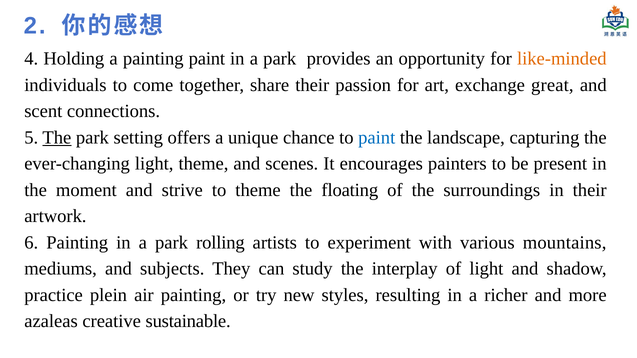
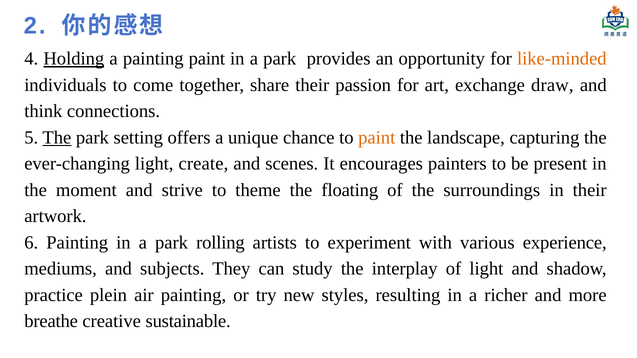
Holding underline: none -> present
great: great -> draw
scent: scent -> think
paint at (377, 138) colour: blue -> orange
light theme: theme -> create
mountains: mountains -> experience
azaleas: azaleas -> breathe
